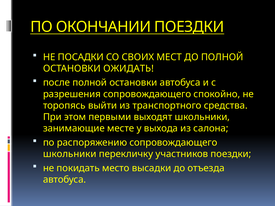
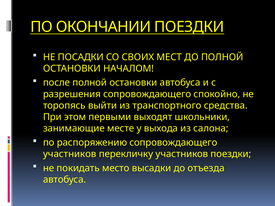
ОЖИДАТЬ: ОЖИДАТЬ -> НАЧАЛОМ
школьники at (70, 154): школьники -> участников
